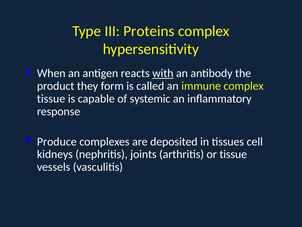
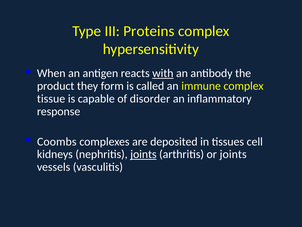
systemic: systemic -> disorder
Produce: Produce -> Coombs
joints at (143, 154) underline: none -> present
or tissue: tissue -> joints
